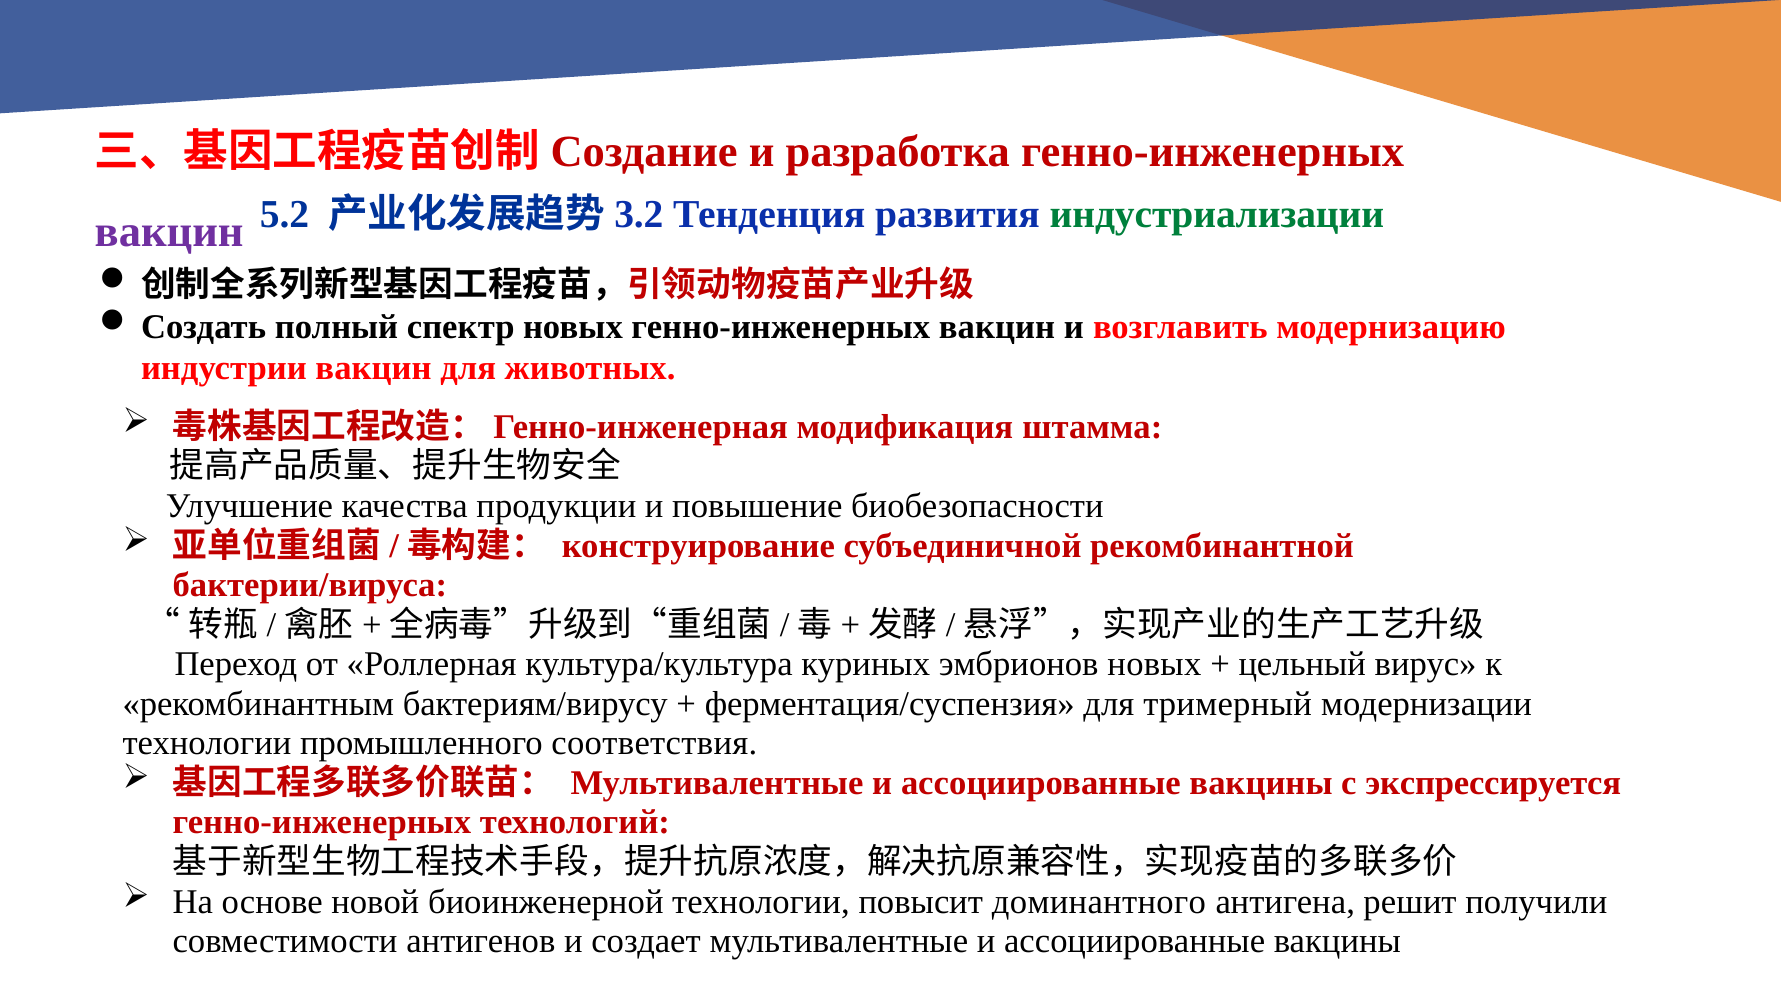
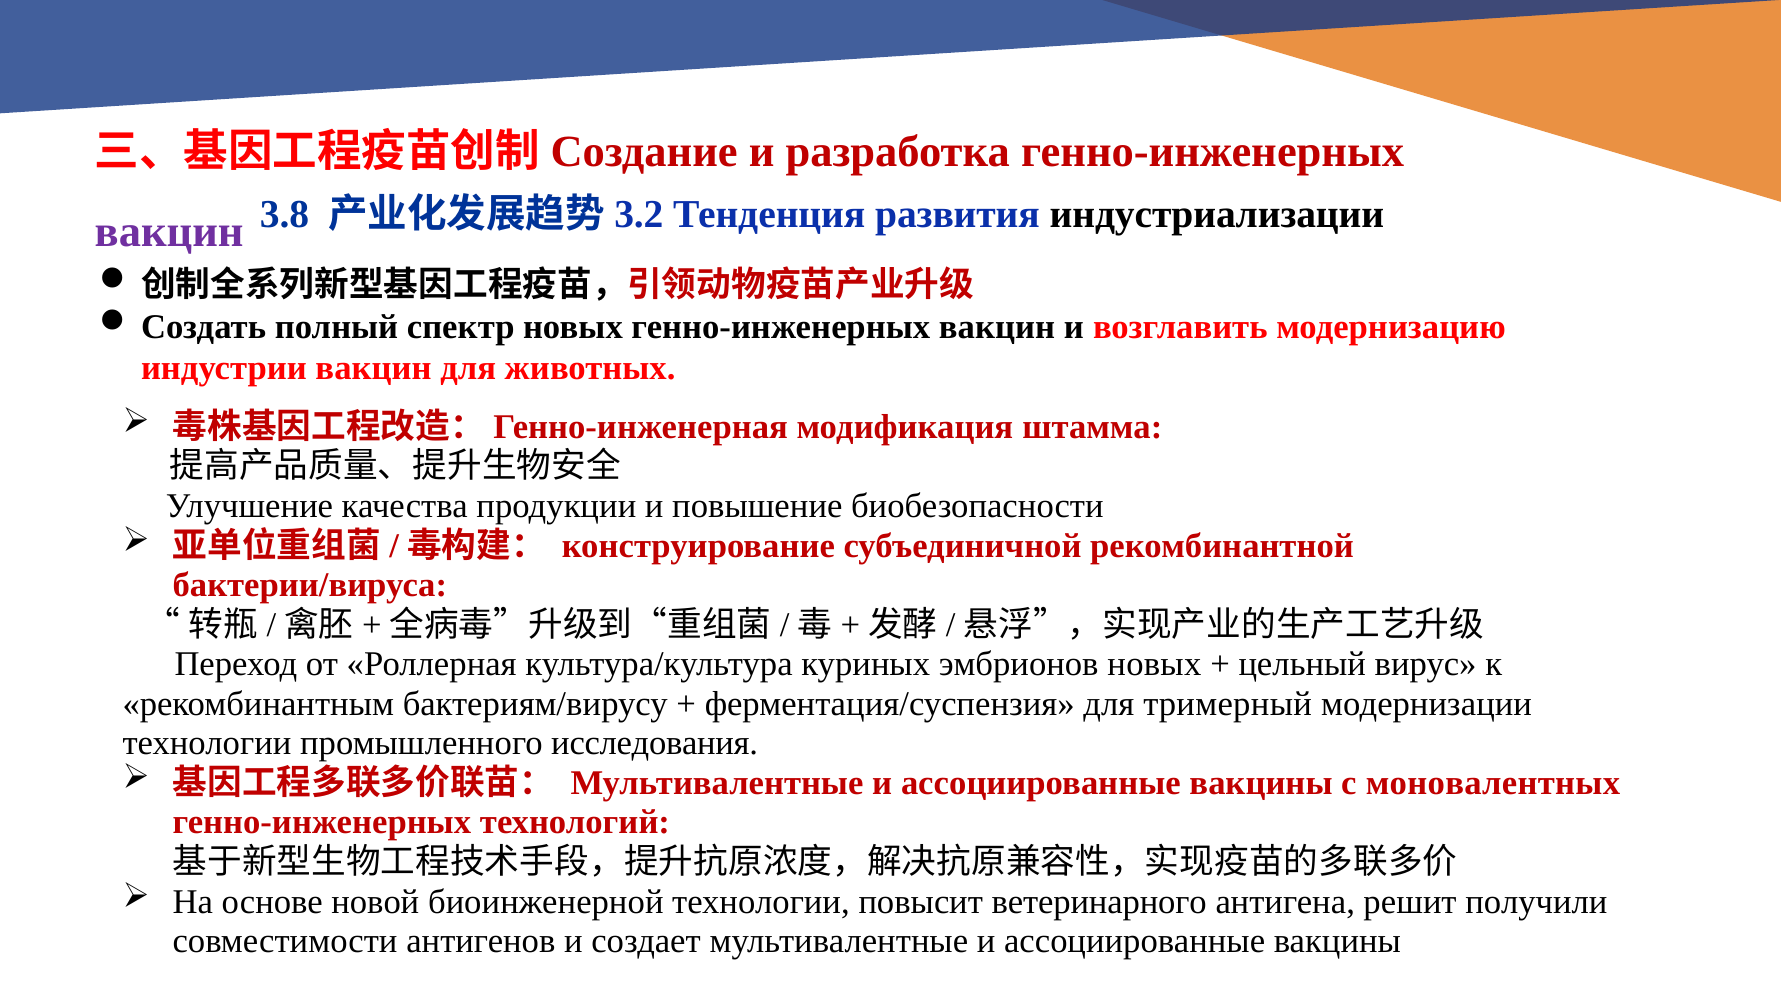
5.2: 5.2 -> 3.8
индустриализации colour: green -> black
соответствия: соответствия -> исследования
экспрессируется: экспрессируется -> моновалентных
доминантного: доминантного -> ветеринарного
